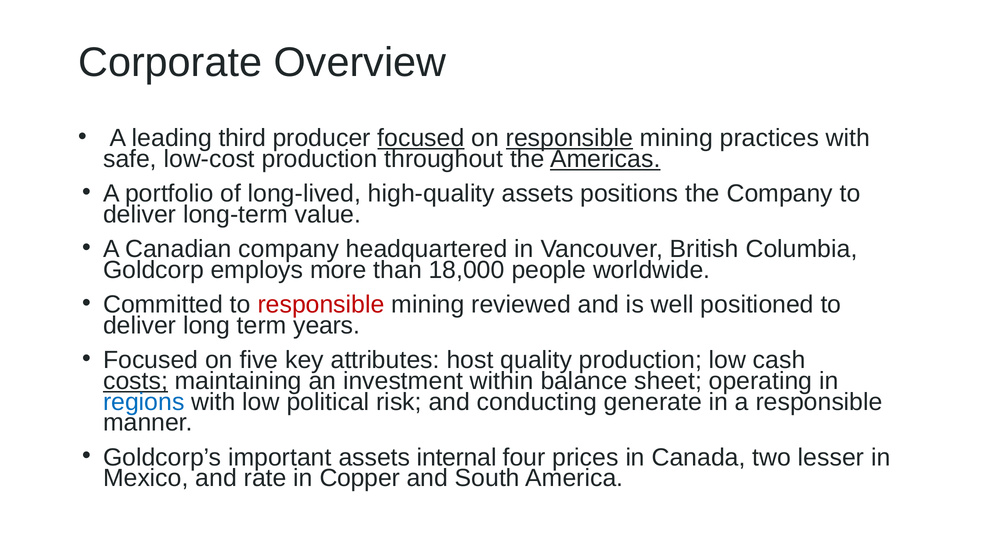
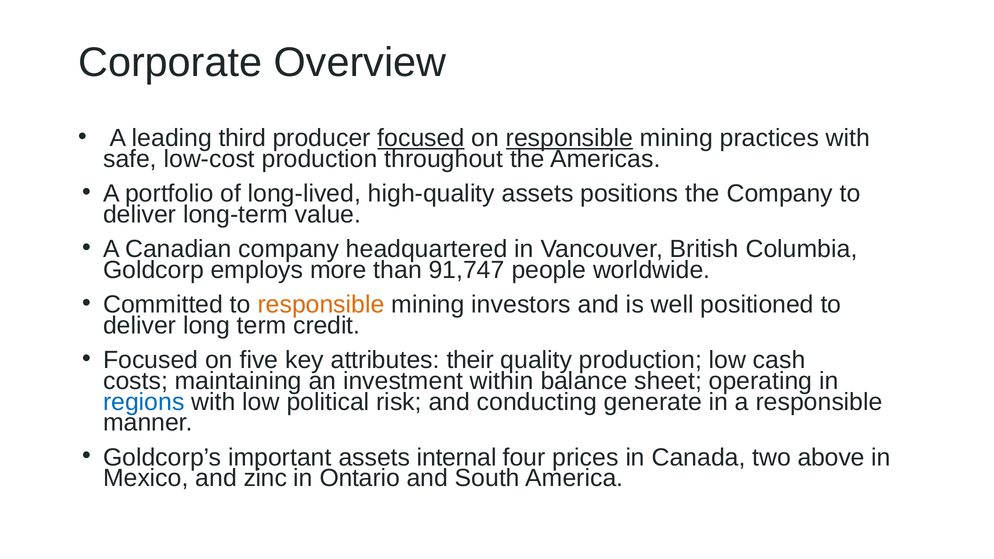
Americas underline: present -> none
18,000: 18,000 -> 91,747
responsible at (321, 305) colour: red -> orange
reviewed: reviewed -> investors
years: years -> credit
host: host -> their
costs underline: present -> none
lesser: lesser -> above
rate: rate -> zinc
Copper: Copper -> Ontario
